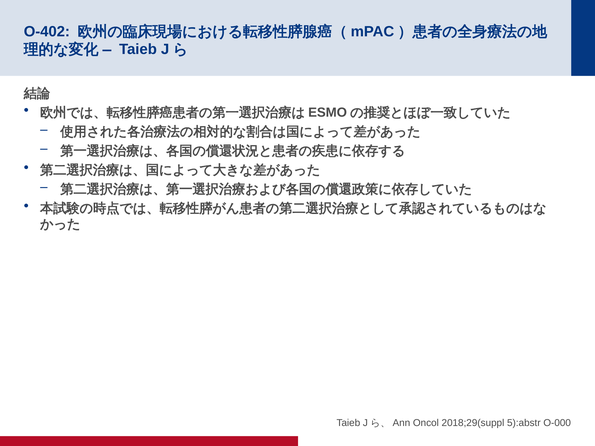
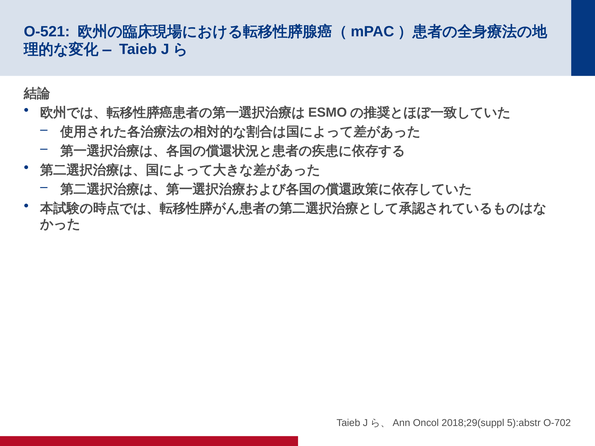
O-402: O-402 -> O-521
O-000: O-000 -> O-702
